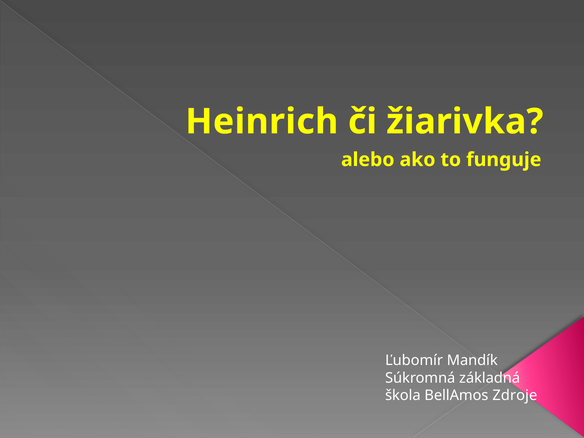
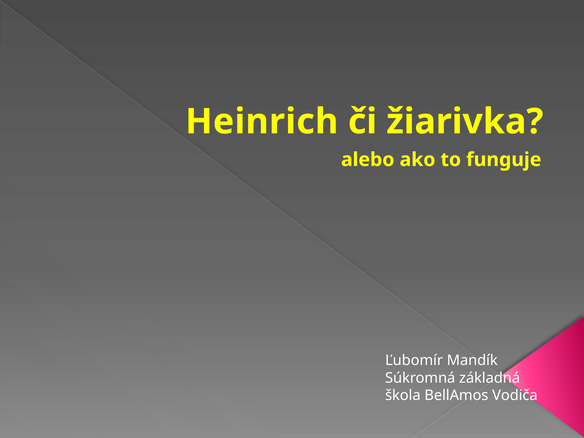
Zdroje: Zdroje -> Vodiča
